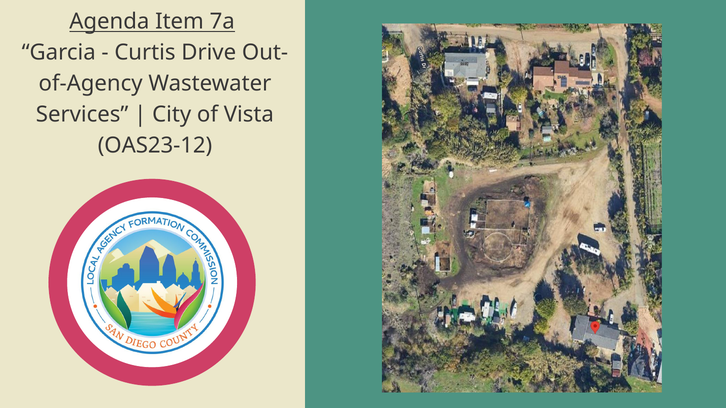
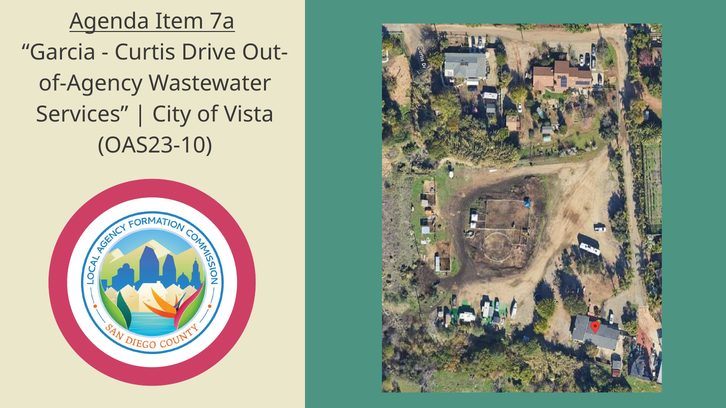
OAS23-12: OAS23-12 -> OAS23-10
